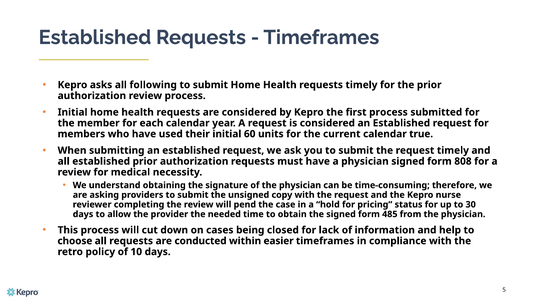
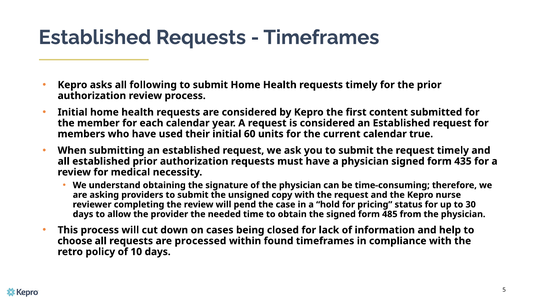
first process: process -> content
808: 808 -> 435
conducted: conducted -> processed
easier: easier -> found
